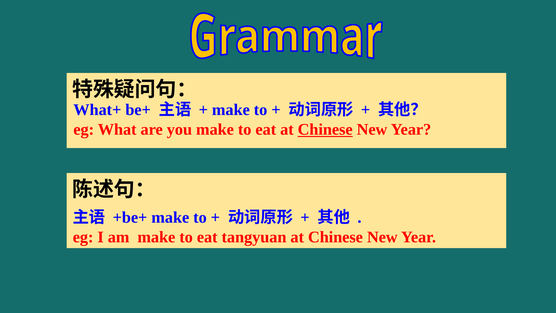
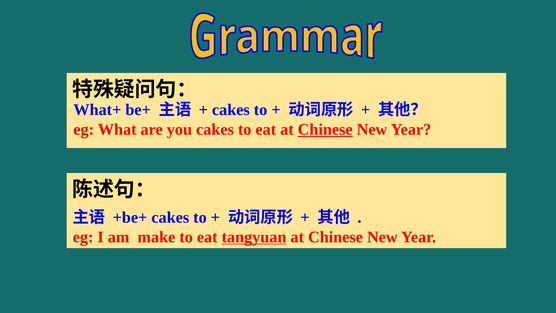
make at (231, 110): make -> cakes
you make: make -> cakes
+be+ make: make -> cakes
tangyuan underline: none -> present
